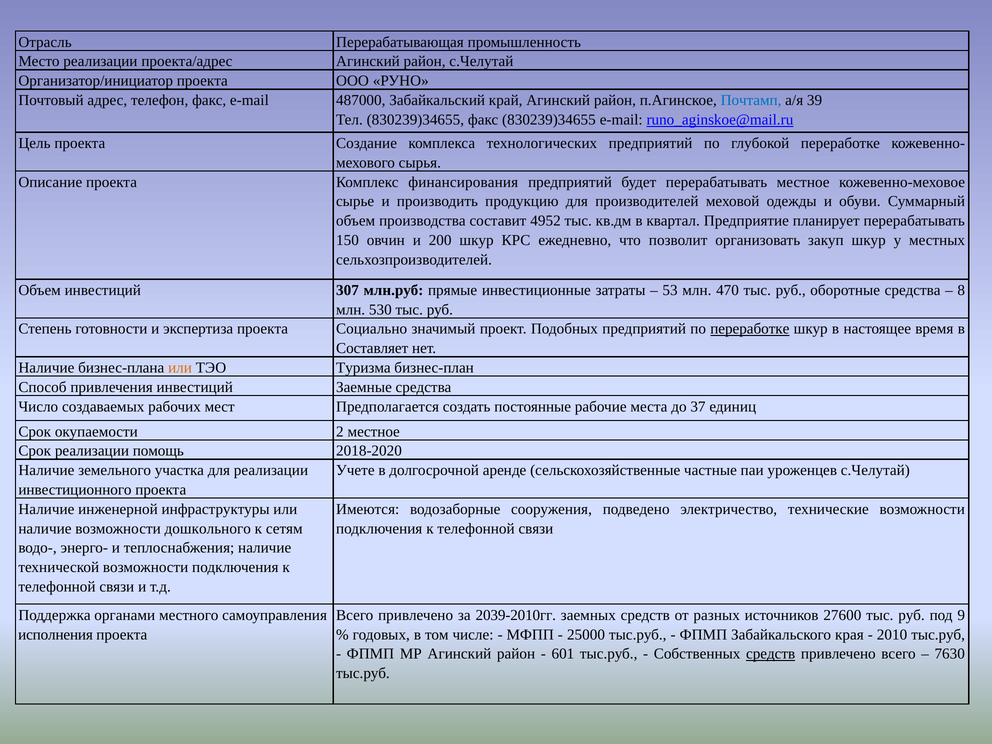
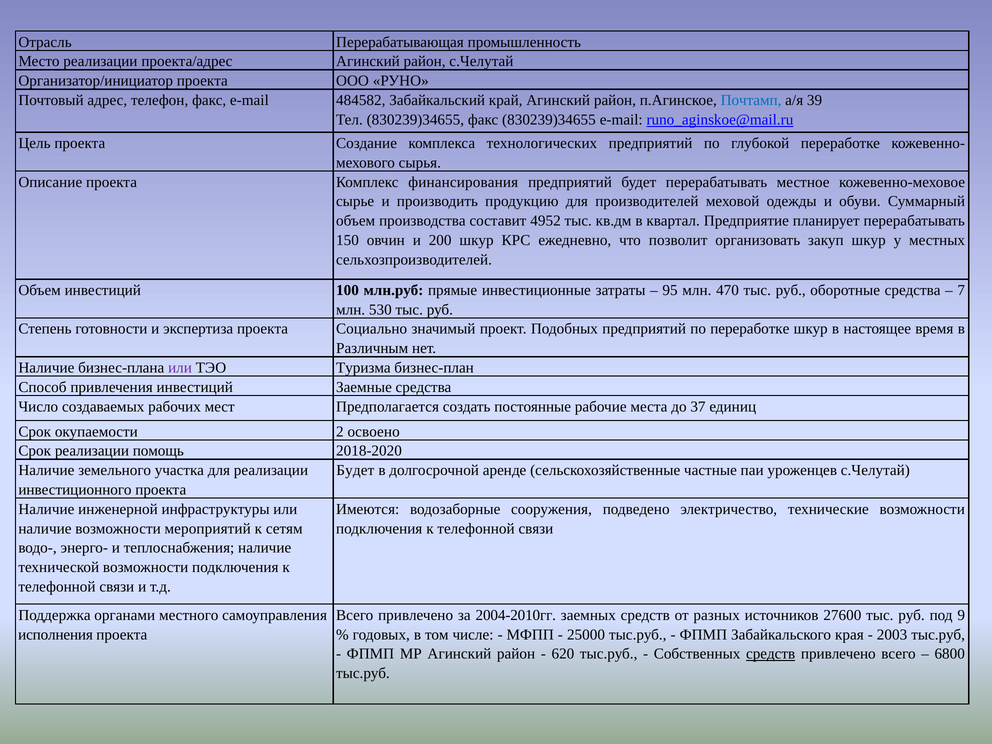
487000: 487000 -> 484582
307: 307 -> 100
53: 53 -> 95
8: 8 -> 7
переработке at (750, 329) underline: present -> none
Составляет: Составляет -> Различным
или at (180, 368) colour: orange -> purple
2 местное: местное -> освоено
Учете at (355, 470): Учете -> Будет
дошкольного: дошкольного -> мероприятий
2039-2010гг: 2039-2010гг -> 2004-2010гг
2010: 2010 -> 2003
601: 601 -> 620
7630: 7630 -> 6800
